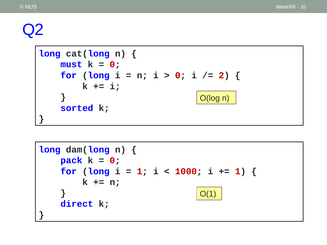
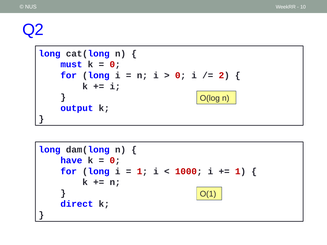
sorted: sorted -> output
pack: pack -> have
